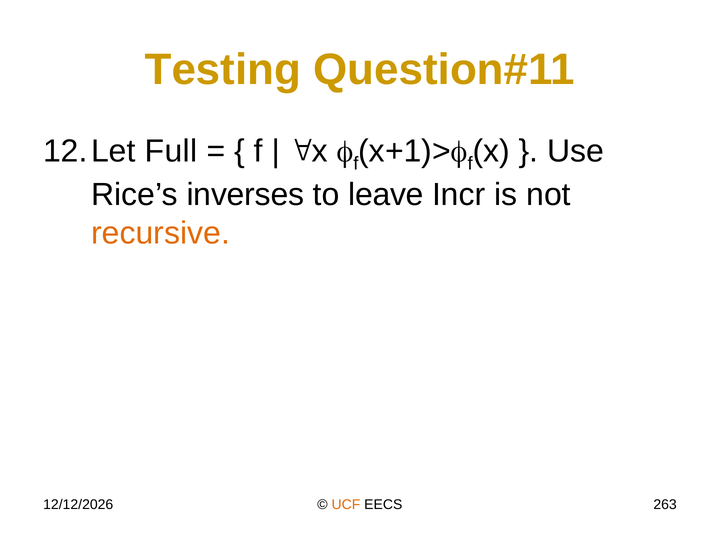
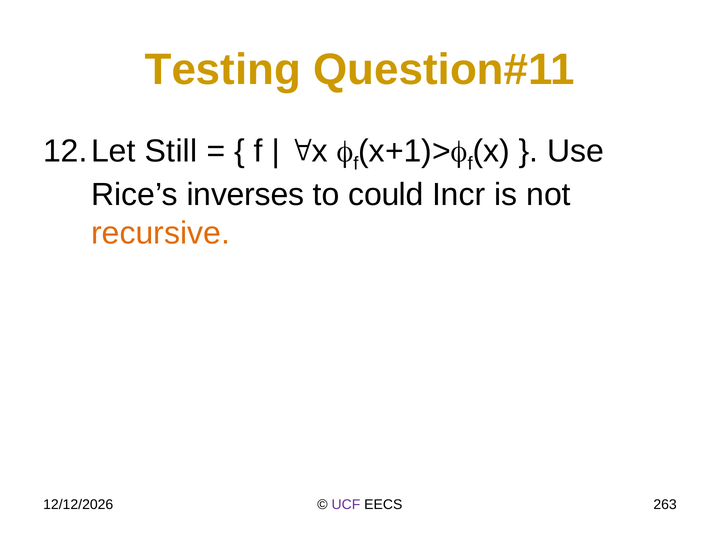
Full: Full -> Still
leave: leave -> could
UCF colour: orange -> purple
